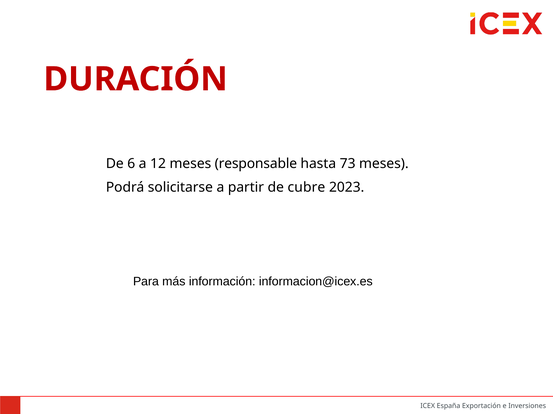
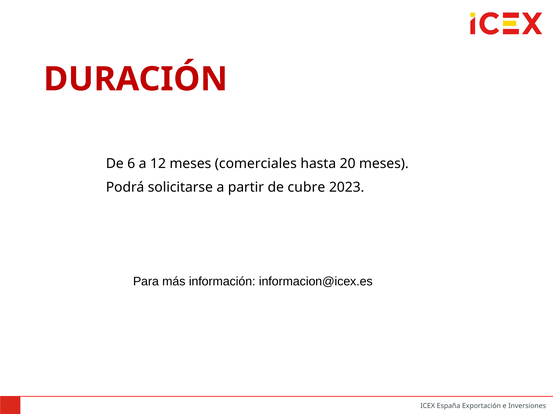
responsable: responsable -> comerciales
73: 73 -> 20
